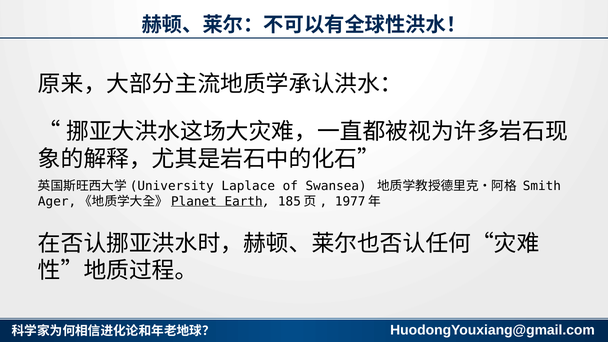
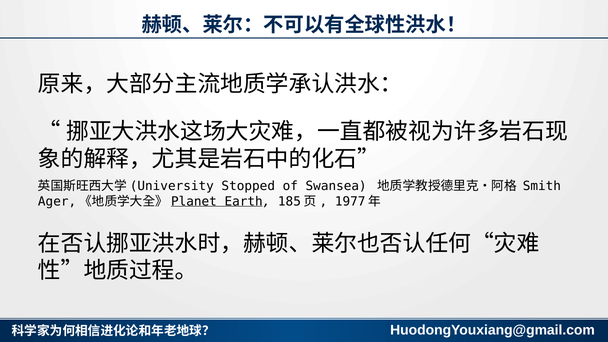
Laplace: Laplace -> Stopped
